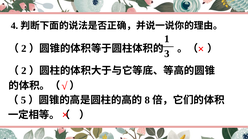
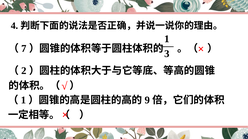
2 at (24, 49): 2 -> 7
5 at (23, 100): 5 -> 1
8: 8 -> 9
